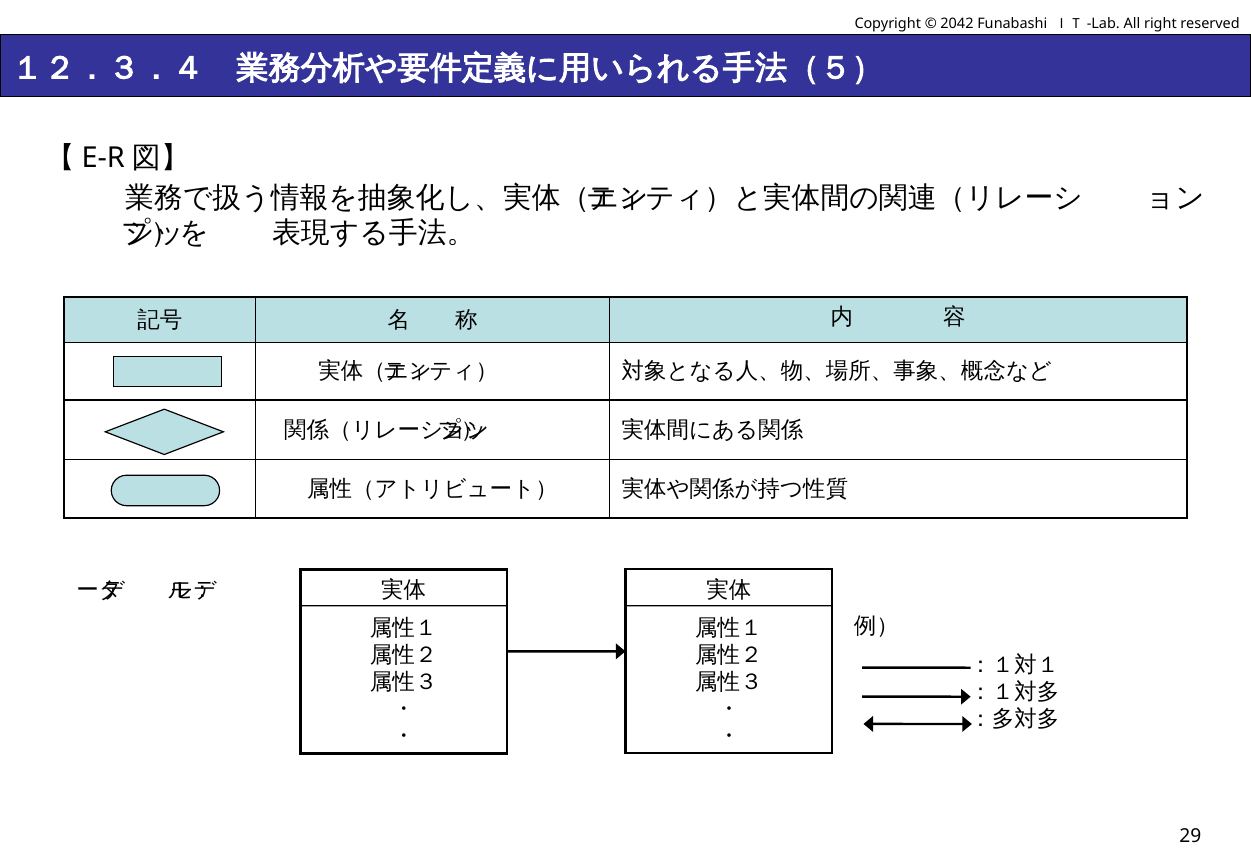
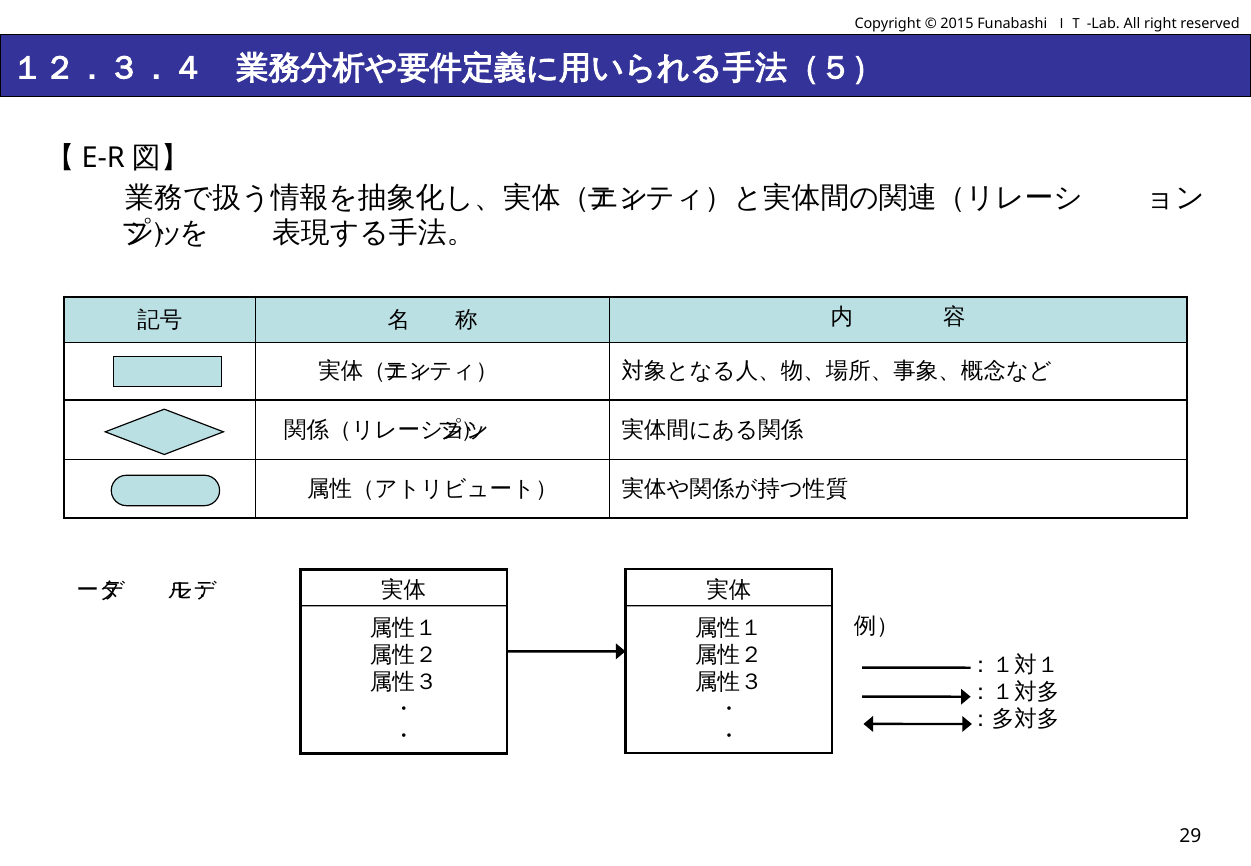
2042: 2042 -> 2015
